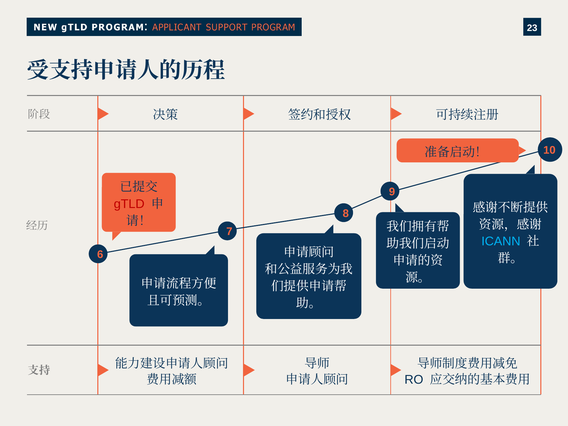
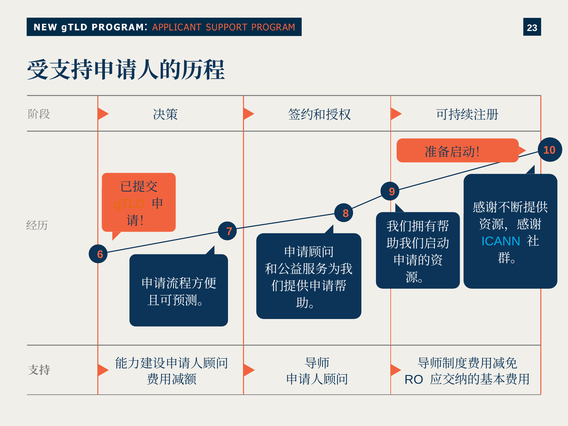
gTLD colour: red -> orange
